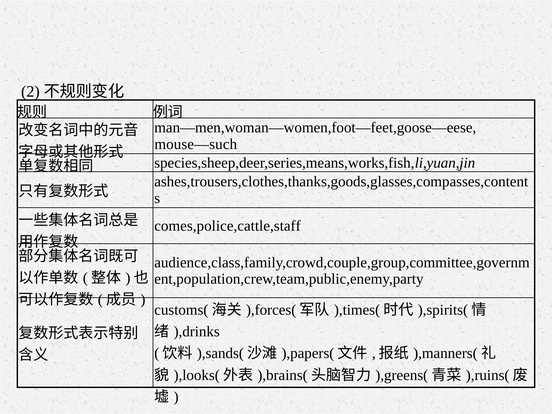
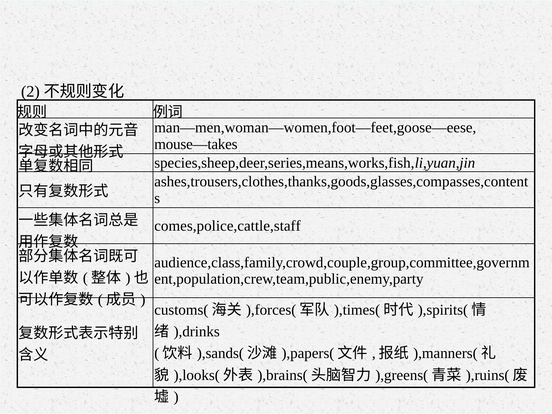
mouse—such: mouse—such -> mouse—takes
